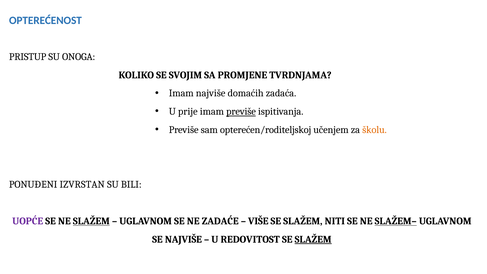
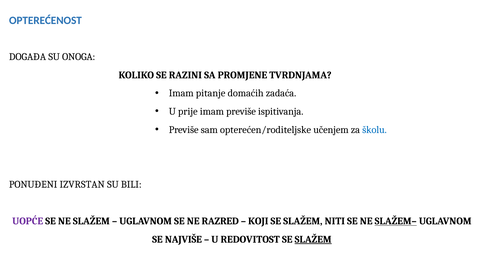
PRISTUP: PRISTUP -> DOGAĐA
SVOJIM: SVOJIM -> RAZINI
Imam najviše: najviše -> pitanje
previše at (241, 112) underline: present -> none
opterećen/roditeljskoj: opterećen/roditeljskoj -> opterećen/roditeljske
školu colour: orange -> blue
SLAŽEM at (91, 221) underline: present -> none
ZADAĆE: ZADAĆE -> RAZRED
VIŠE: VIŠE -> KOJI
